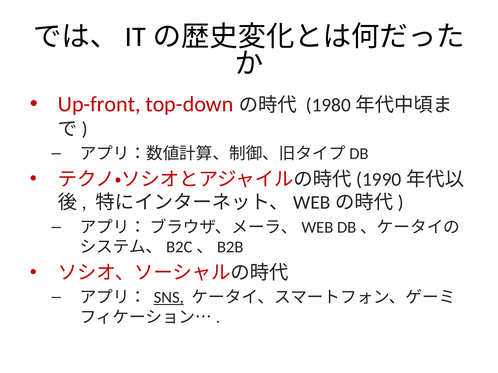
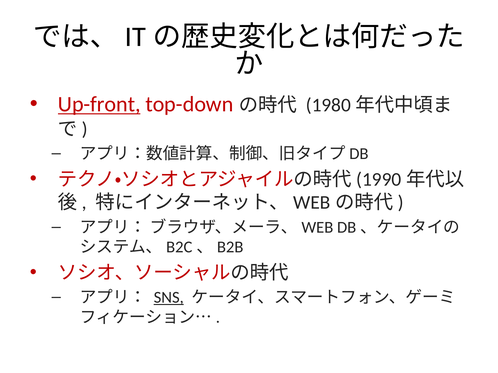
Up-front underline: none -> present
